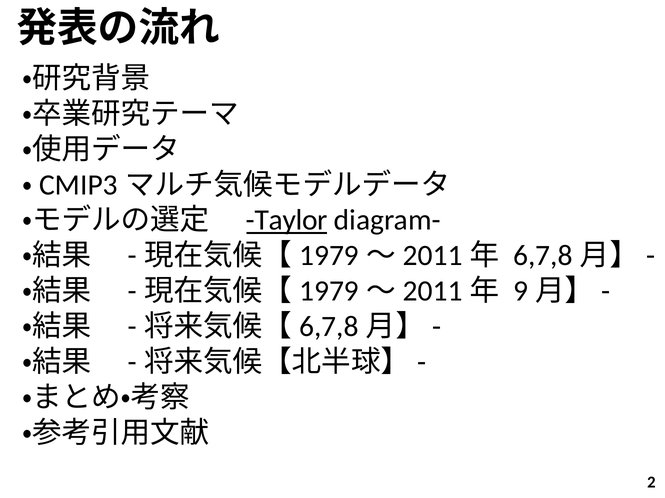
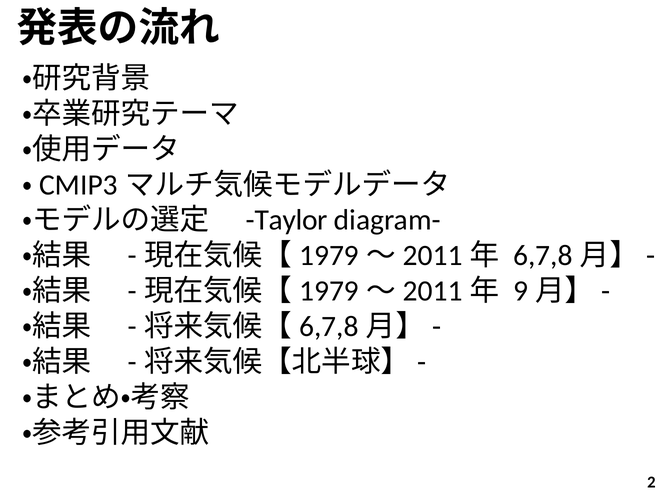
Taylor underline: present -> none
